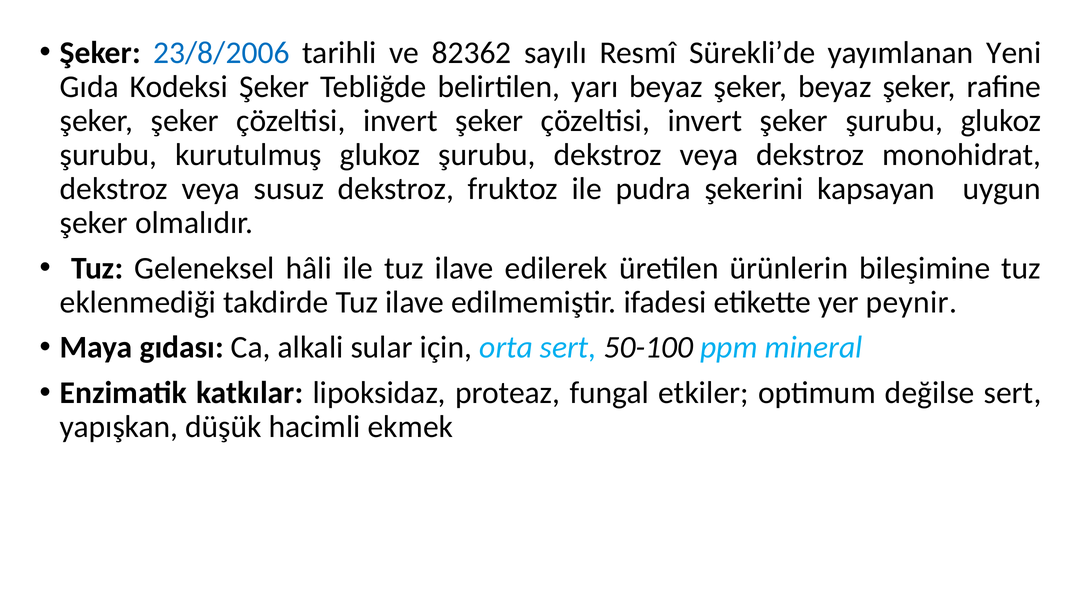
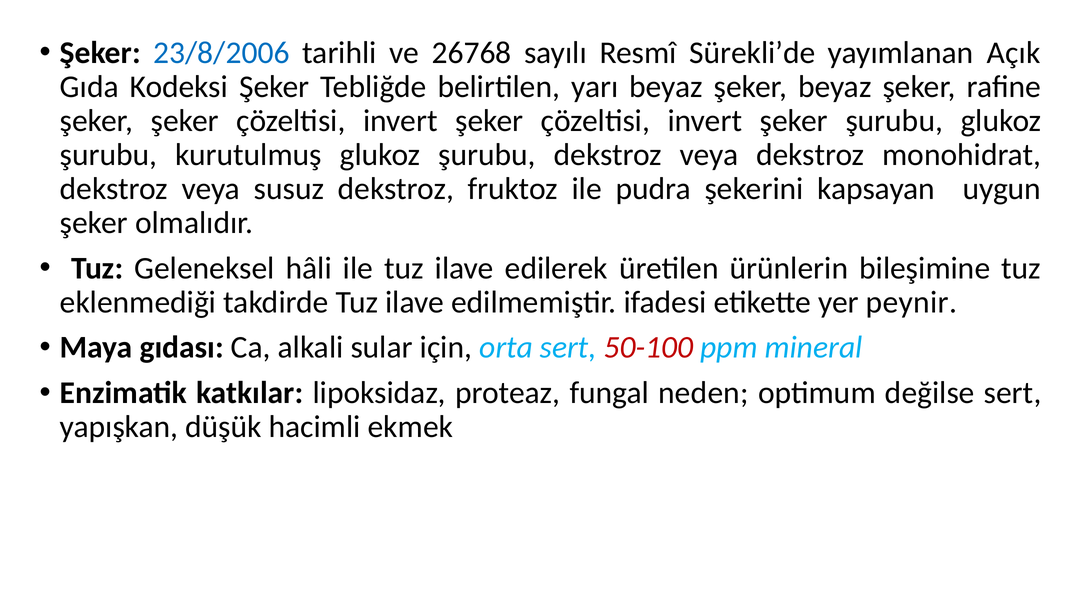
82362: 82362 -> 26768
Yeni: Yeni -> Açık
50-100 colour: black -> red
etkiler: etkiler -> neden
